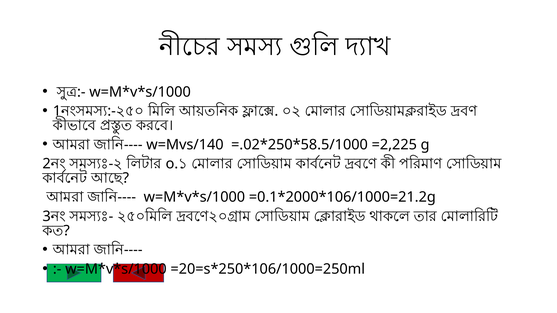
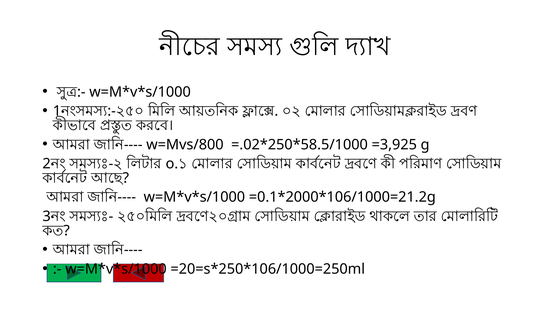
w=Mvs/140: w=Mvs/140 -> w=Mvs/800
=2,225: =2,225 -> =3,925
